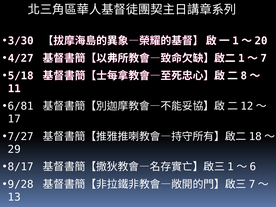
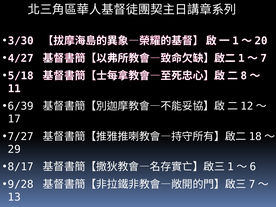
6/81: 6/81 -> 6/39
